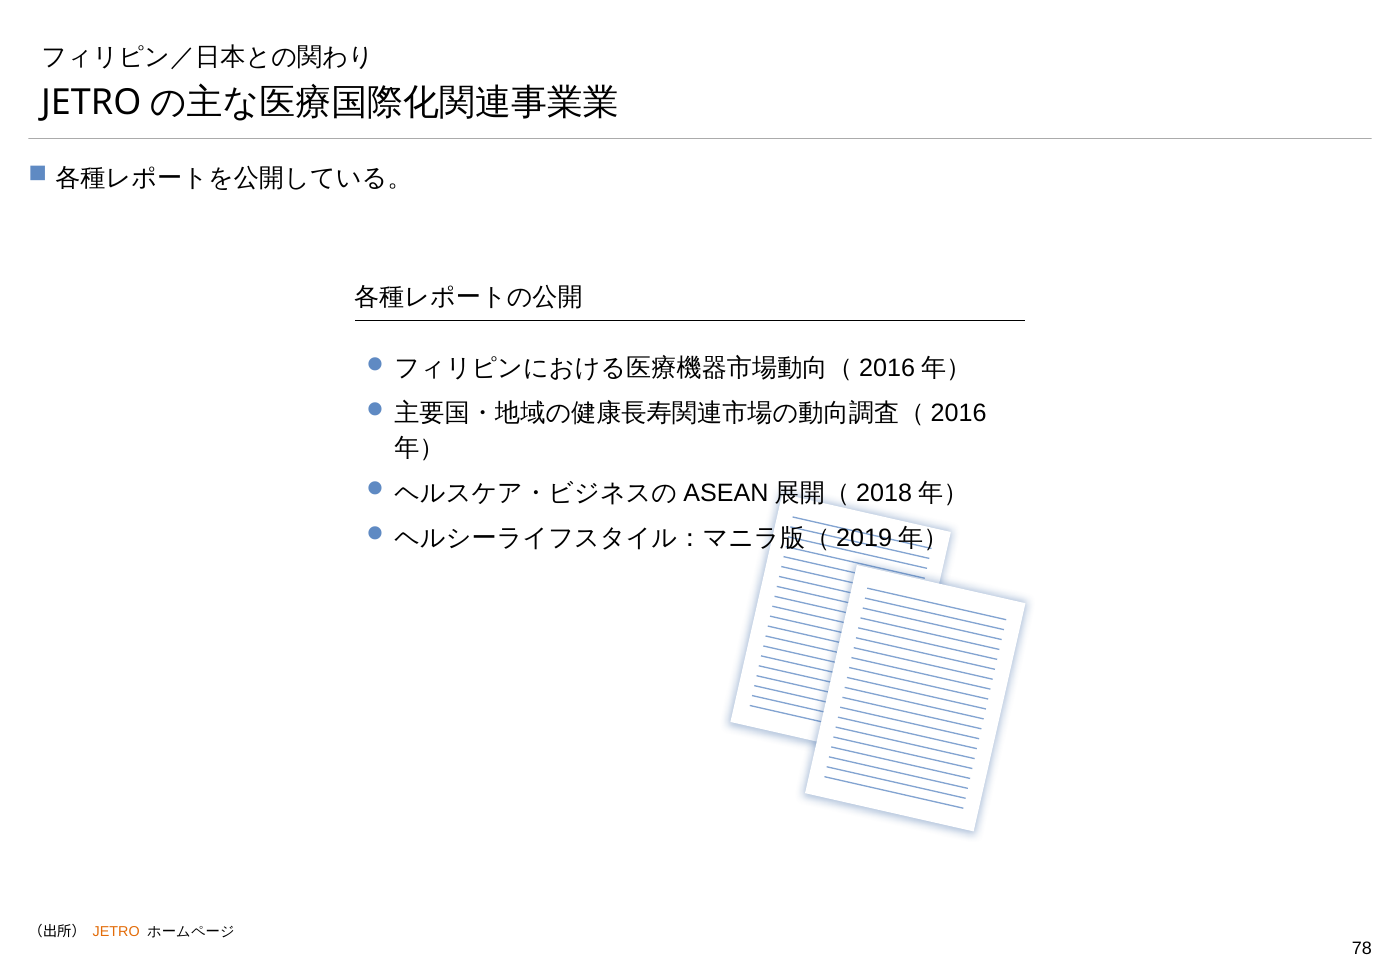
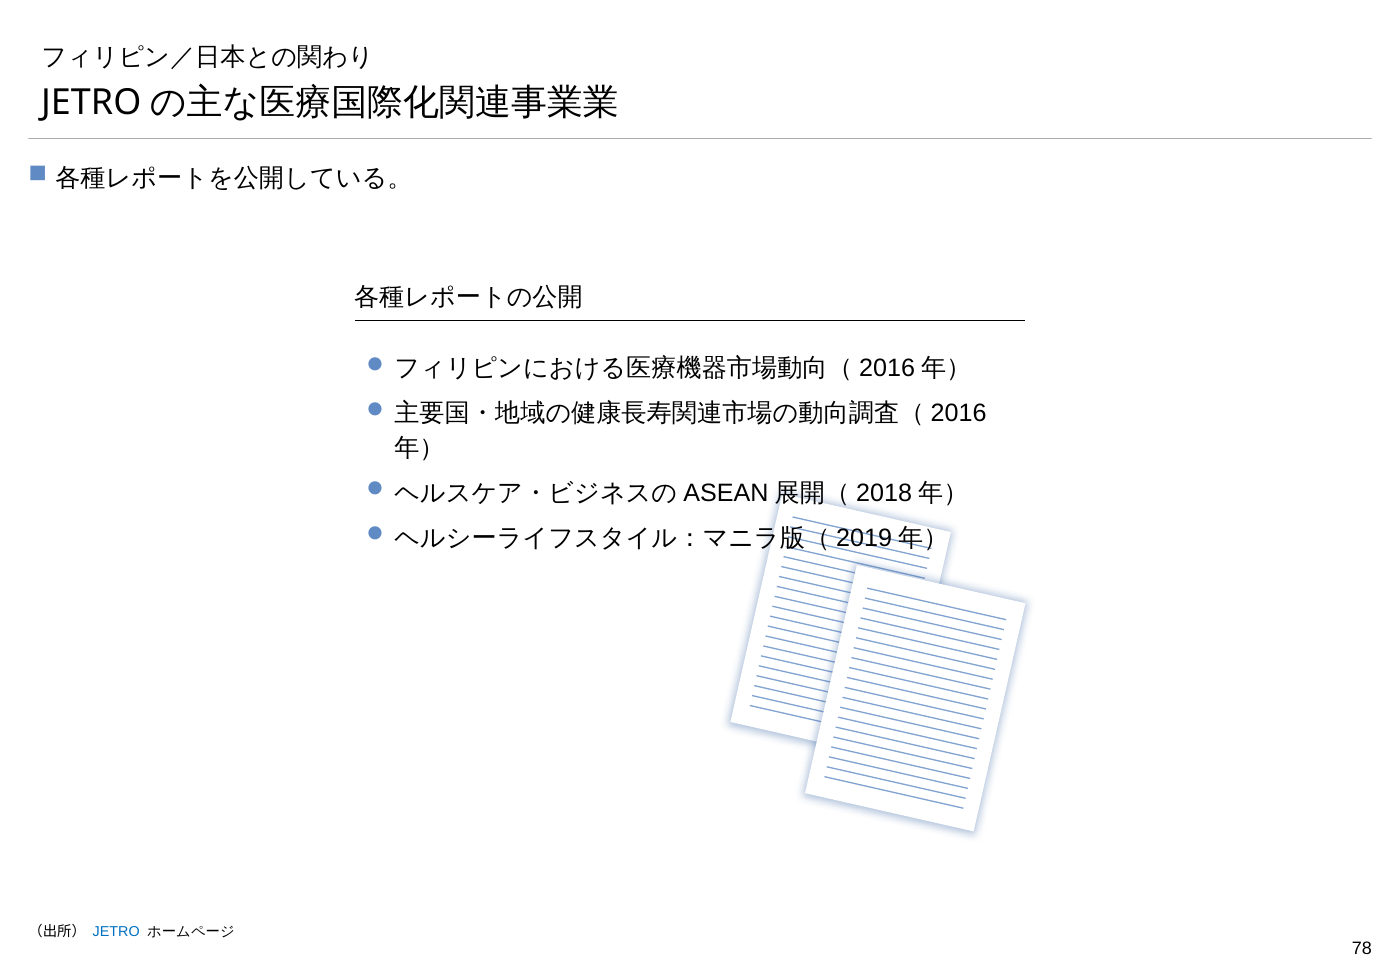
JETRO colour: orange -> blue
